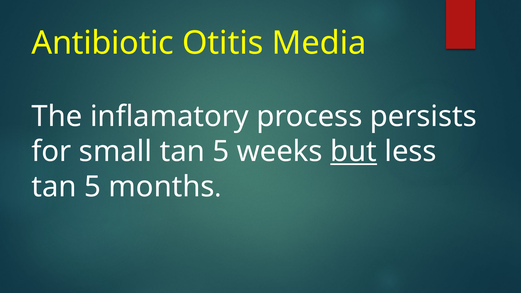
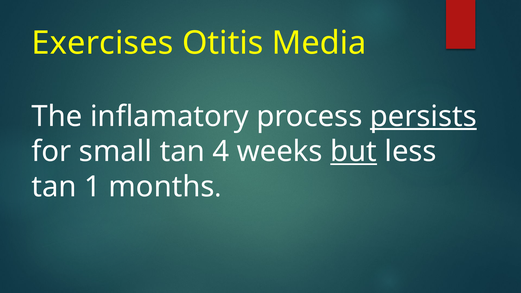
Antibiotic: Antibiotic -> Exercises
persists underline: none -> present
5 at (221, 152): 5 -> 4
5 at (93, 187): 5 -> 1
